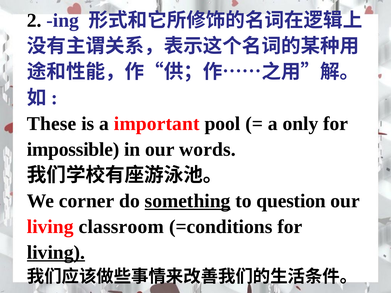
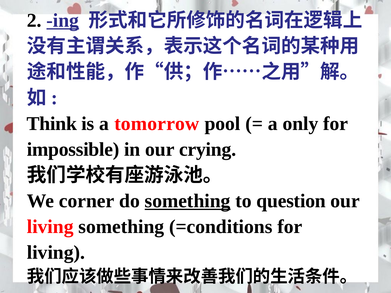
ing underline: none -> present
These: These -> Think
important: important -> tomorrow
words: words -> crying
living classroom: classroom -> something
living at (56, 253) underline: present -> none
